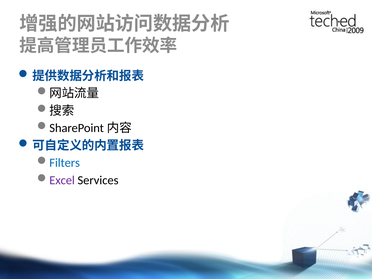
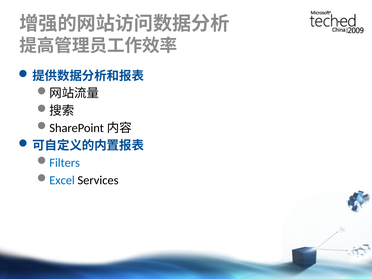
Excel colour: purple -> blue
